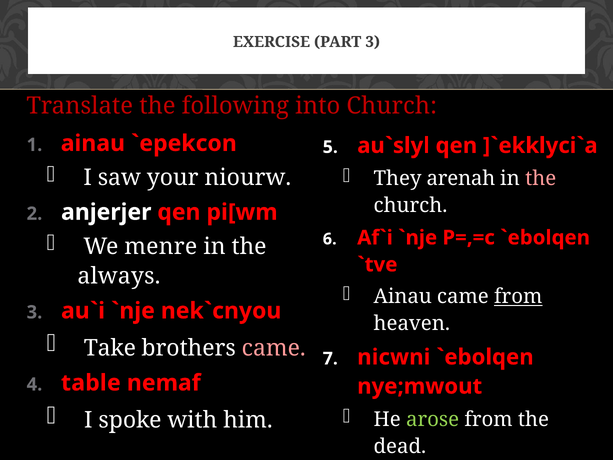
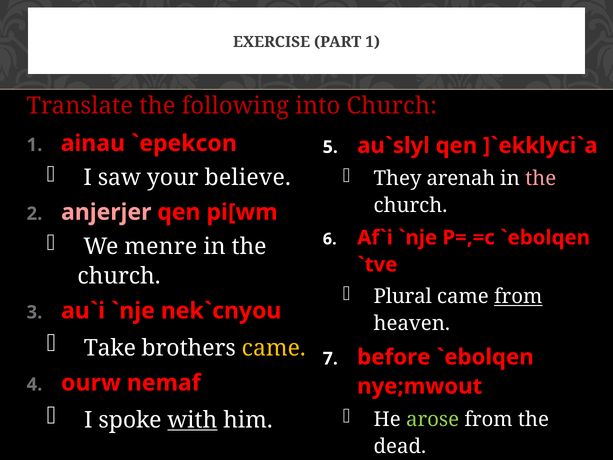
PART 3: 3 -> 1
niourw: niourw -> believe
anjerjer colour: white -> pink
always at (119, 276): always -> church
Ainau at (403, 297): Ainau -> Plural
came at (274, 348) colour: pink -> yellow
nicwni: nicwni -> before
table at (91, 383): table -> ourw
with underline: none -> present
